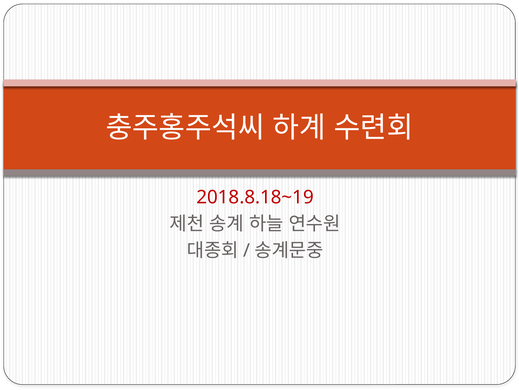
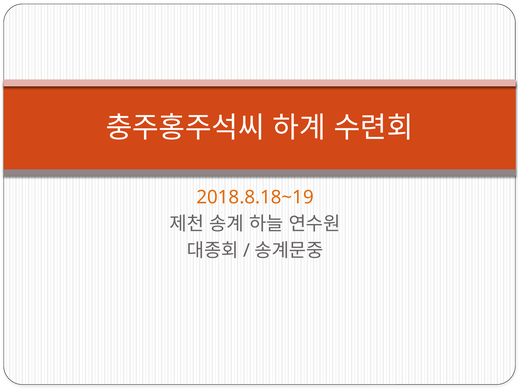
2018.8.18~19 colour: red -> orange
